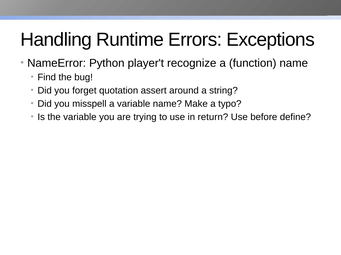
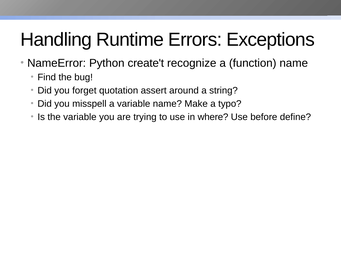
player't: player't -> create't
return: return -> where
